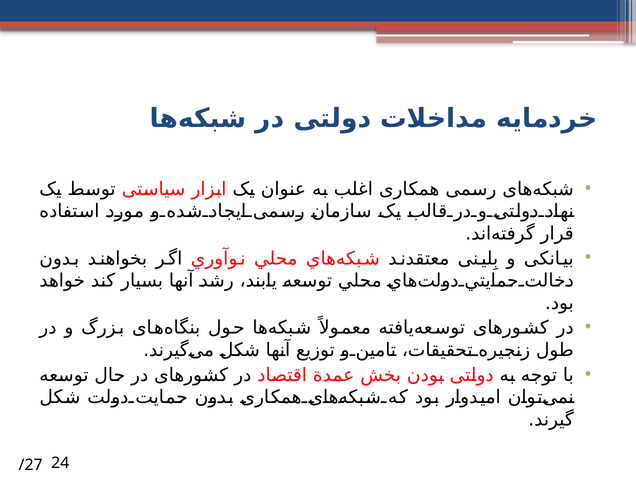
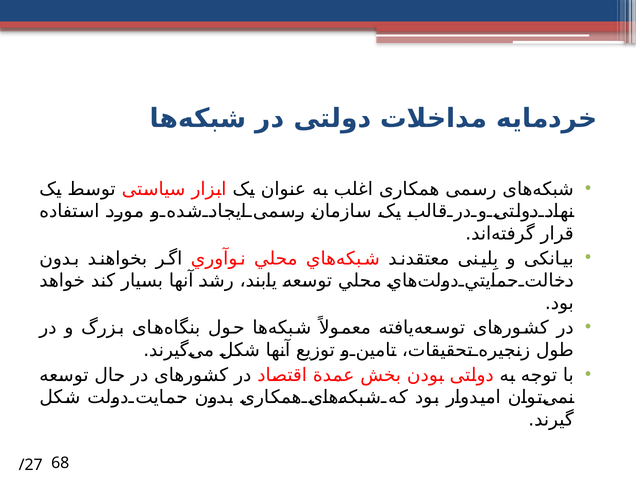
24: 24 -> 68
